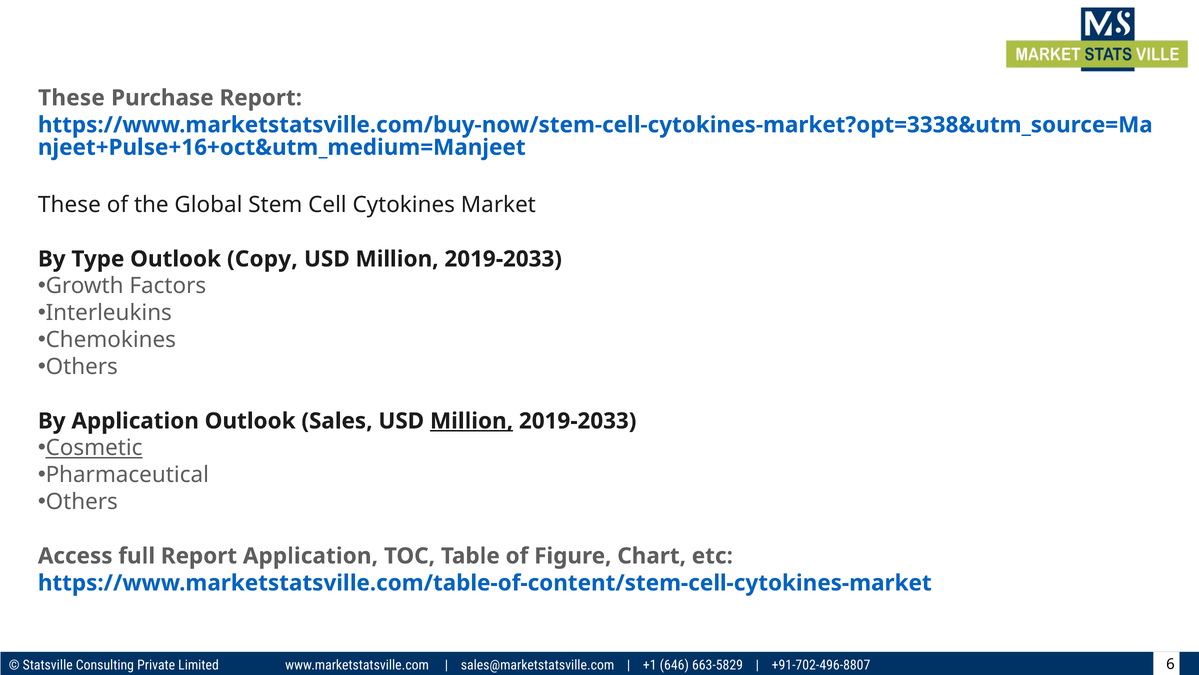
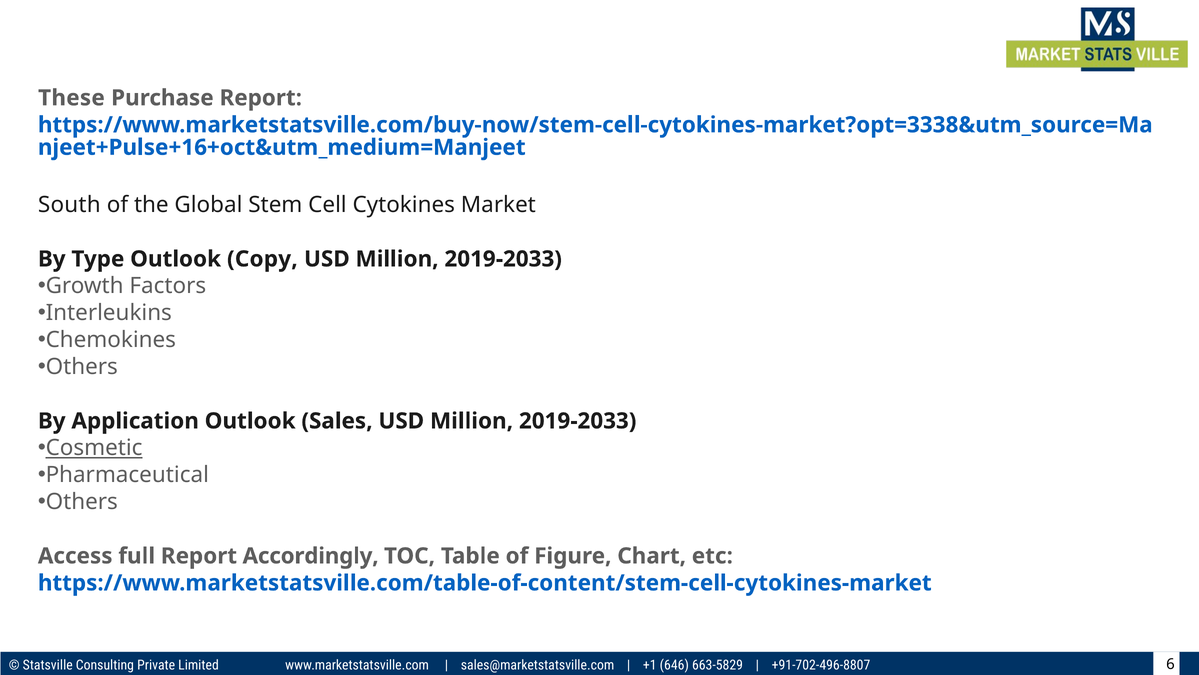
These at (69, 205): These -> South
Million at (472, 421) underline: present -> none
Report Application: Application -> Accordingly
